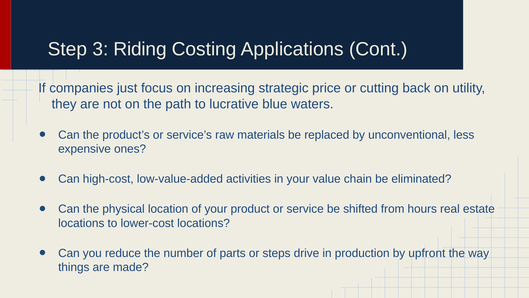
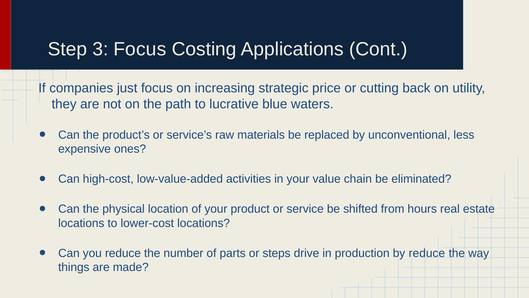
3 Riding: Riding -> Focus
by upfront: upfront -> reduce
